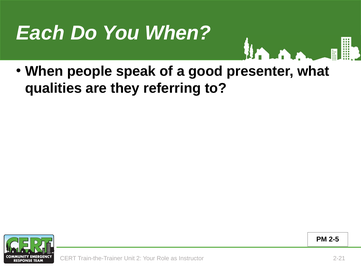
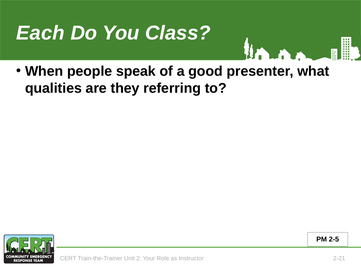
You When: When -> Class
